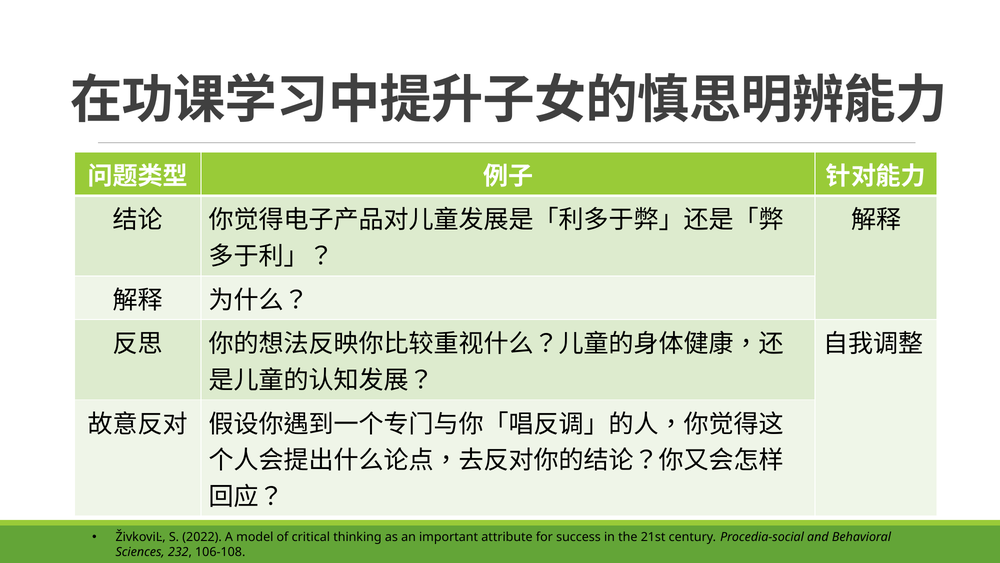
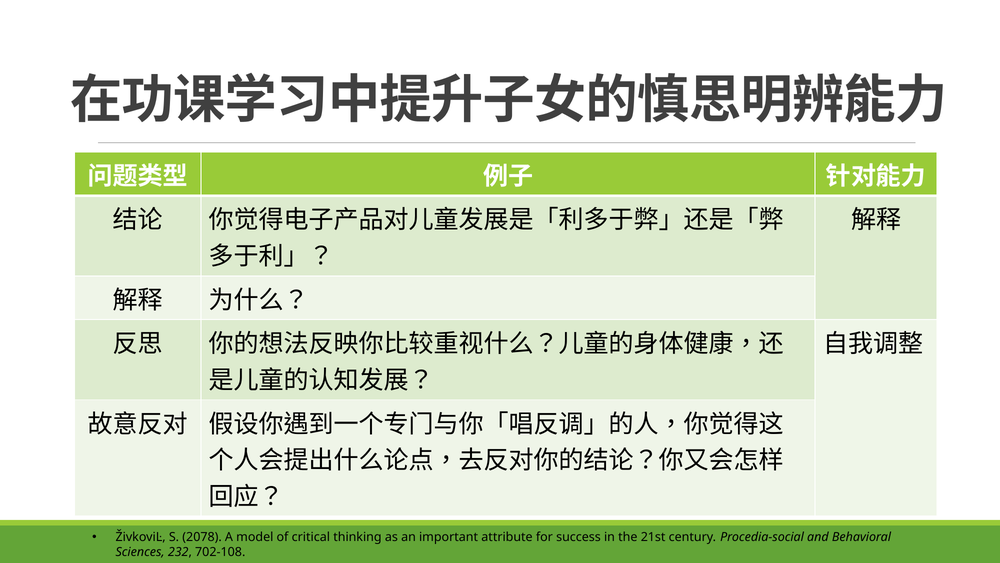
2022: 2022 -> 2078
106-108: 106-108 -> 702-108
